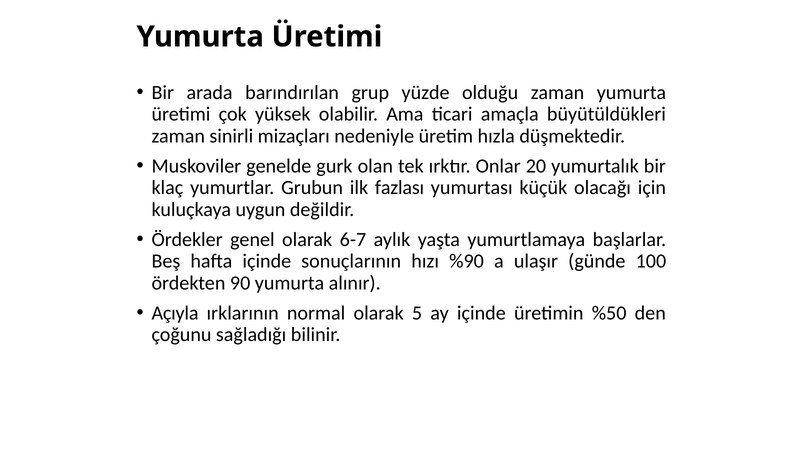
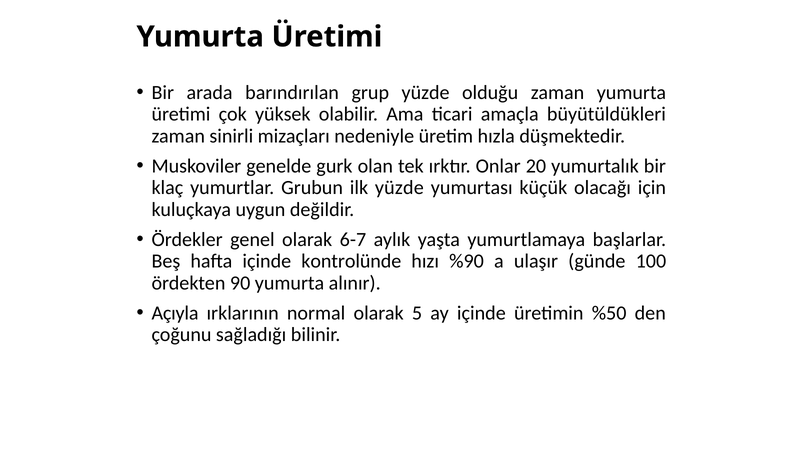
ilk fazlası: fazlası -> yüzde
sonuçlarının: sonuçlarının -> kontrolünde
